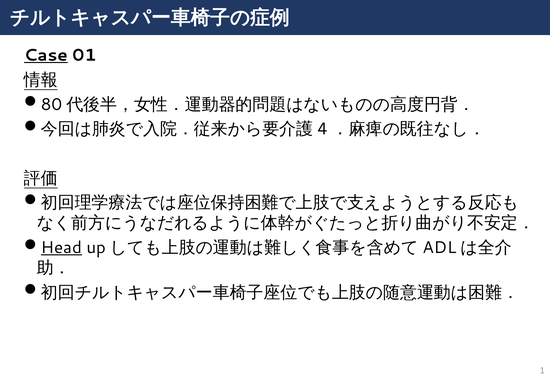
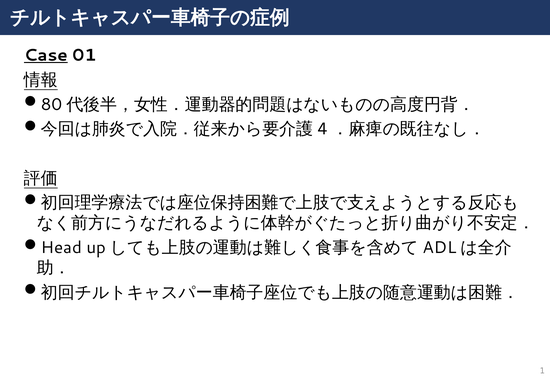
Head underline: present -> none
